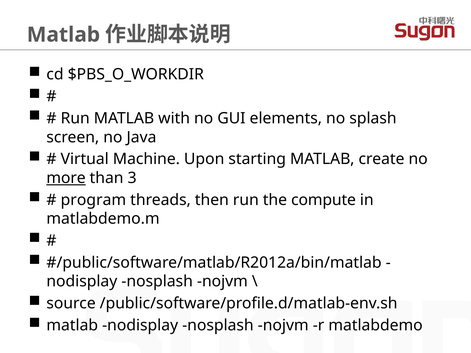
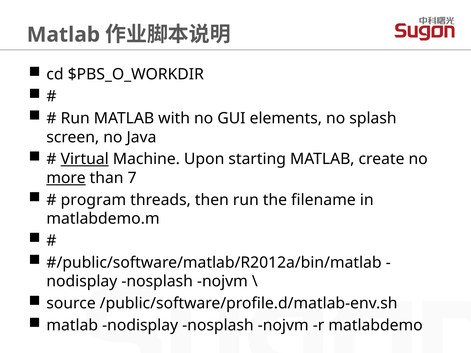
Virtual underline: none -> present
3: 3 -> 7
compute: compute -> filename
